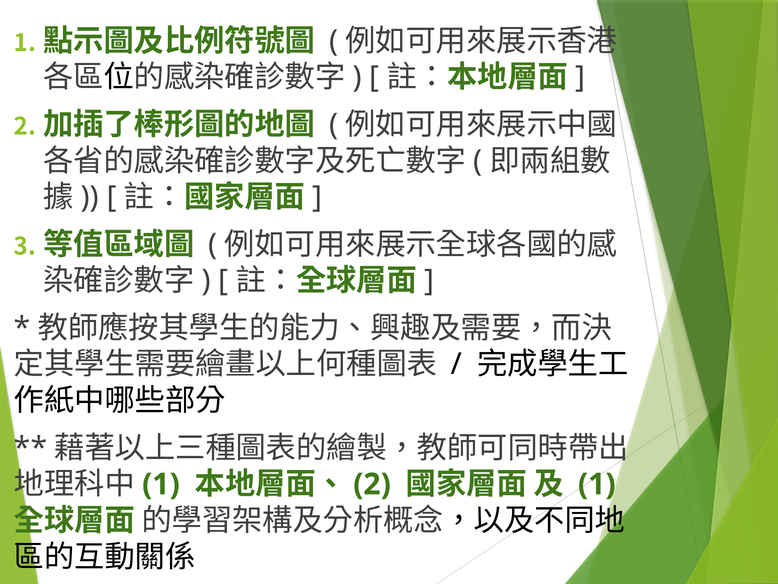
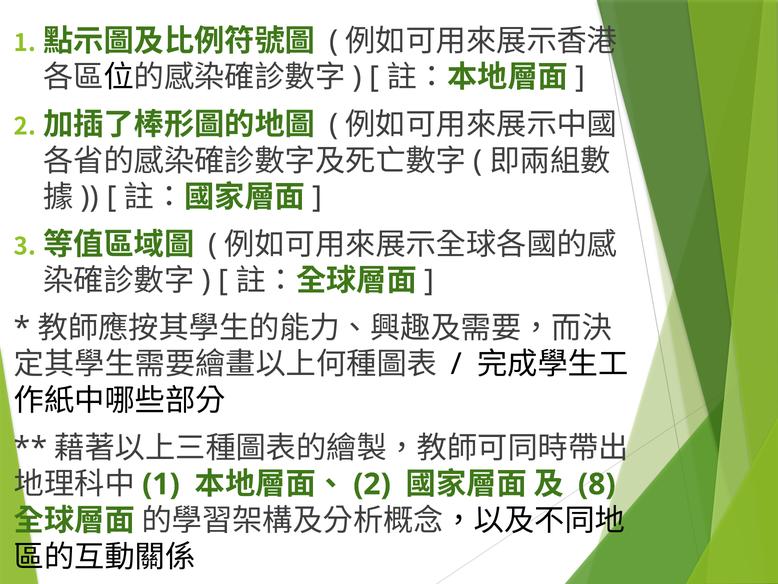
1 at (597, 484): 1 -> 8
